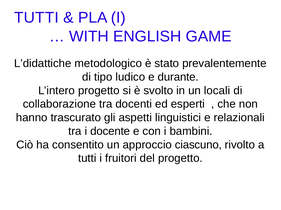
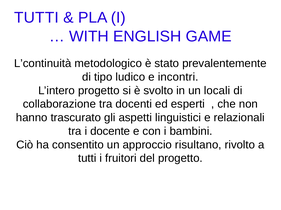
L’didattiche: L’didattiche -> L’continuità
durante: durante -> incontri
ciascuno: ciascuno -> risultano
